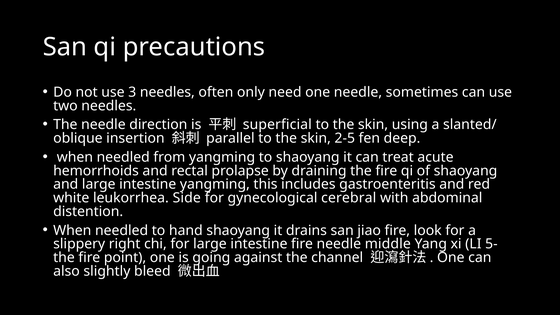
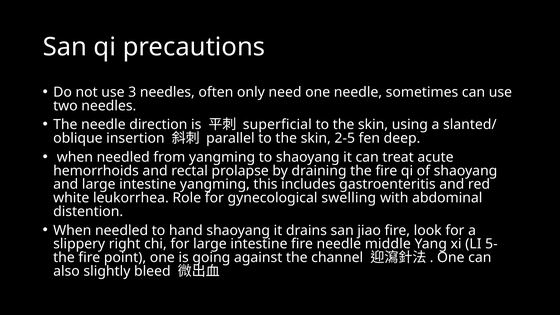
Side: Side -> Role
cerebral: cerebral -> swelling
